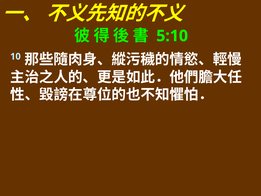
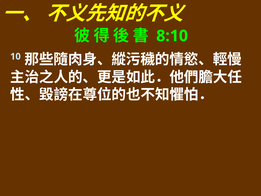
5:10: 5:10 -> 8:10
